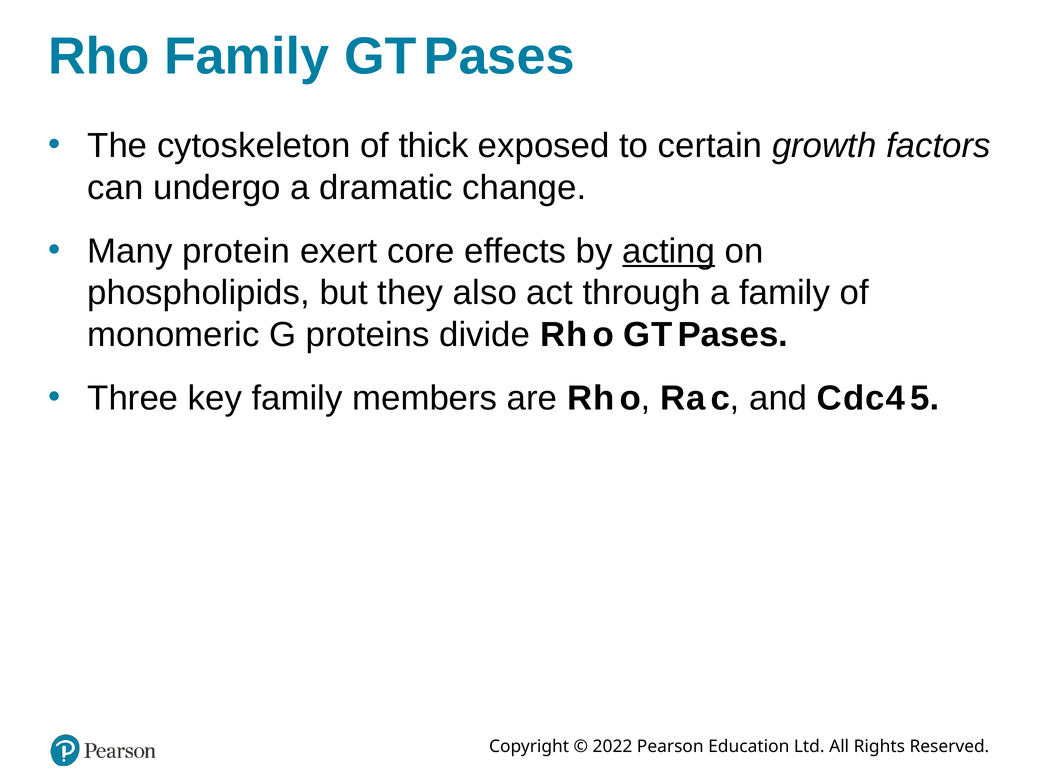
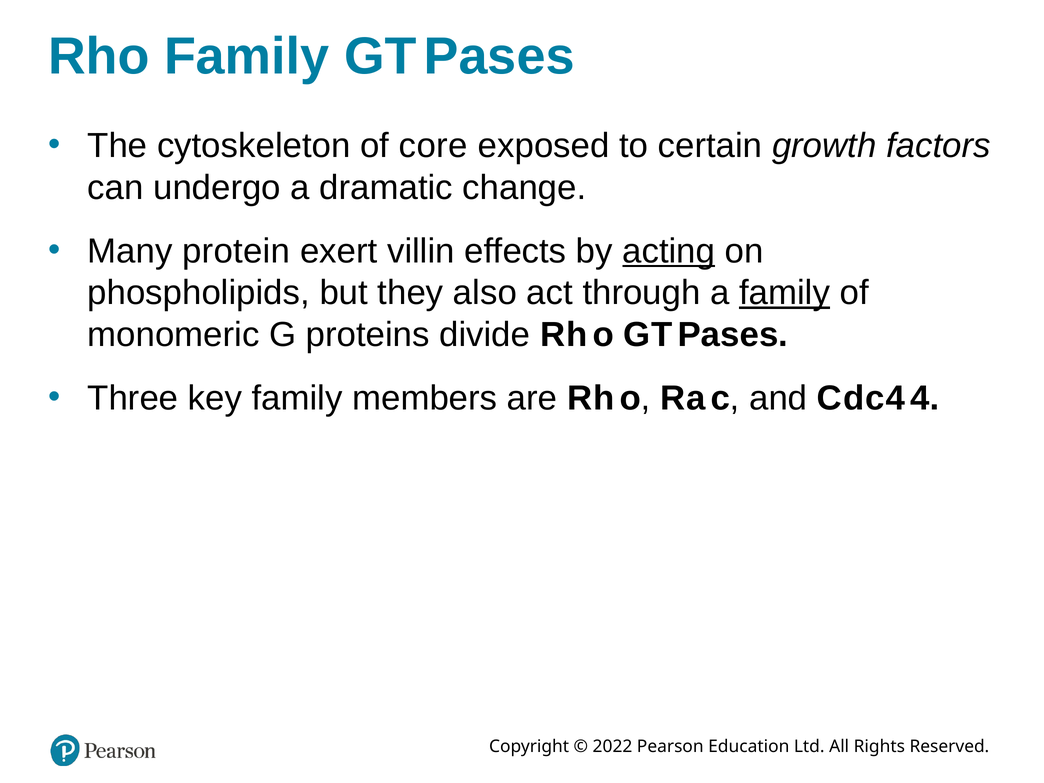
thick: thick -> core
core: core -> villin
family at (785, 293) underline: none -> present
4 5: 5 -> 4
